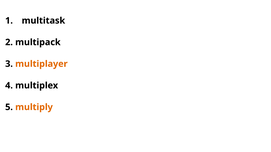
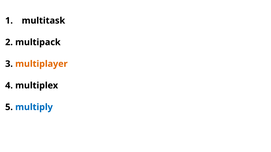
multiply colour: orange -> blue
